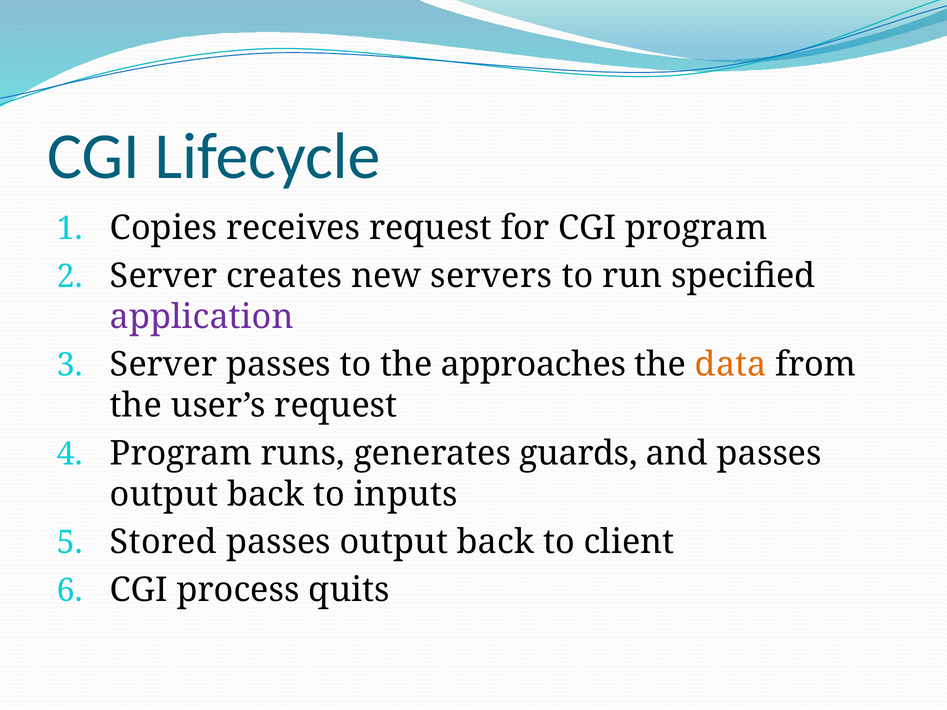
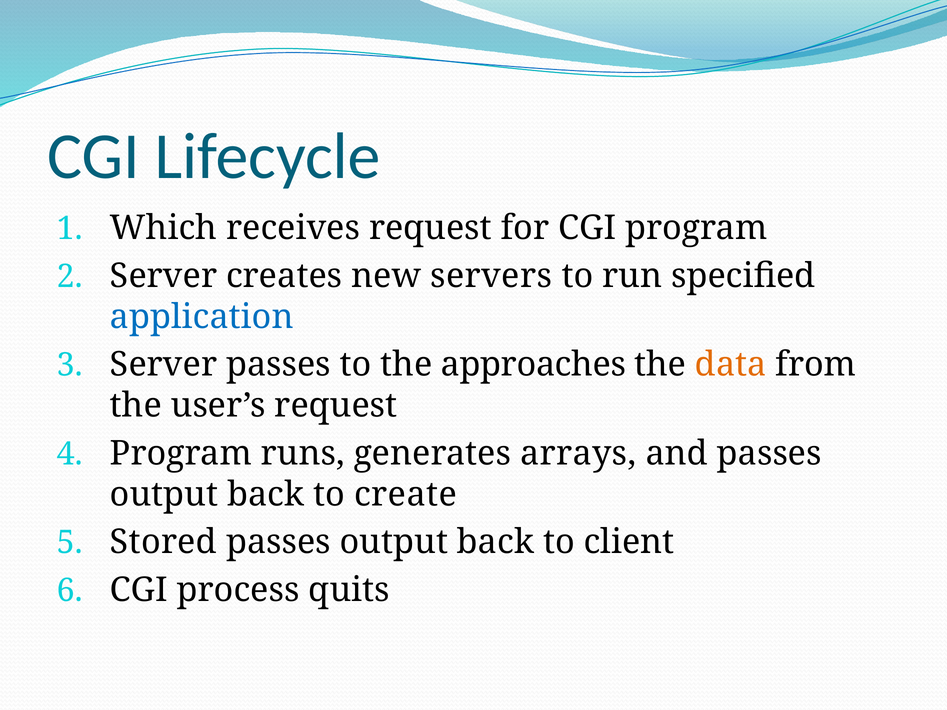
Copies: Copies -> Which
application colour: purple -> blue
guards: guards -> arrays
inputs: inputs -> create
